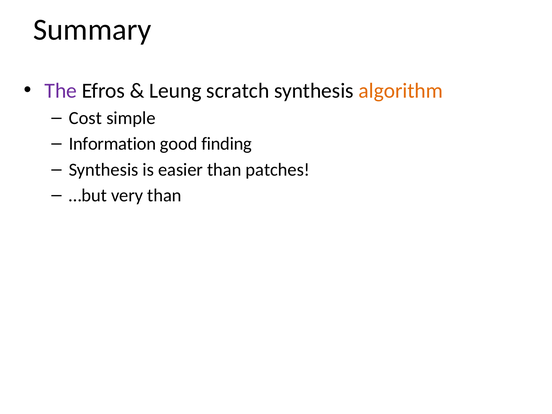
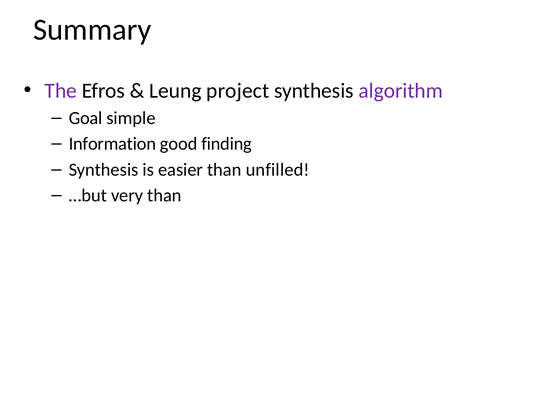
scratch: scratch -> project
algorithm colour: orange -> purple
Cost: Cost -> Goal
patches: patches -> unfilled
